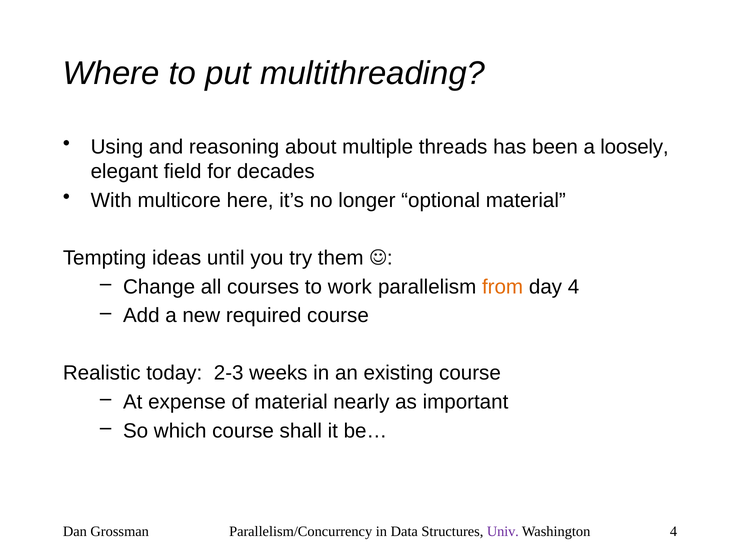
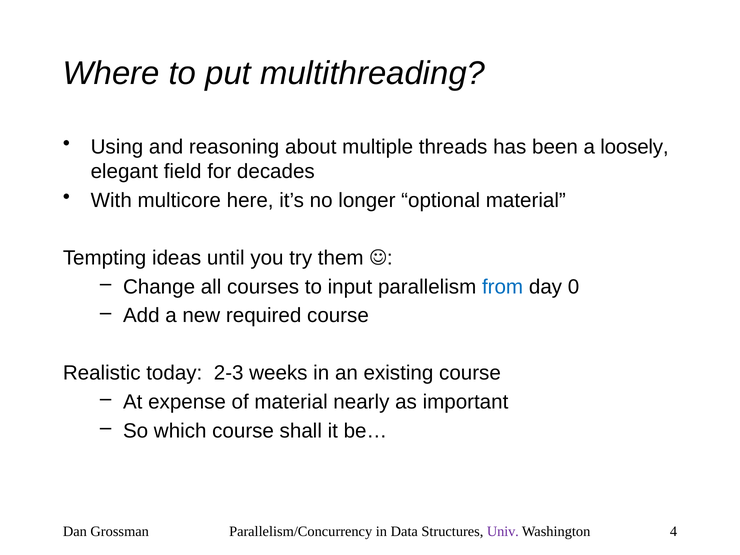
work: work -> input
from colour: orange -> blue
day 4: 4 -> 0
